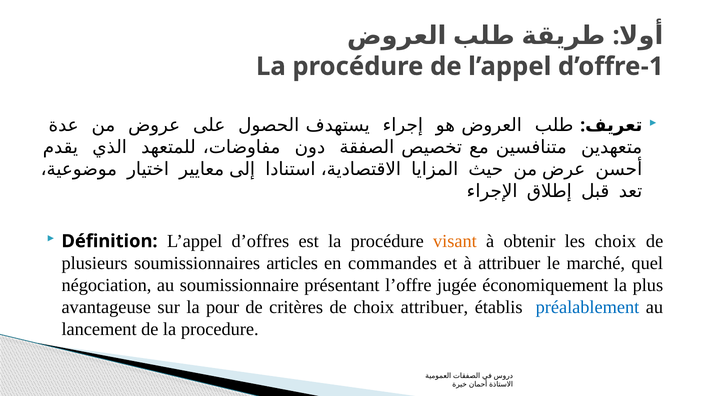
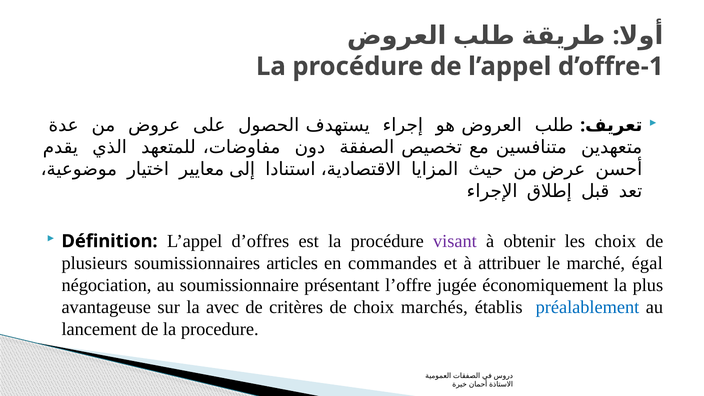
visant colour: orange -> purple
quel: quel -> égal
pour: pour -> avec
choix attribuer: attribuer -> marchés
